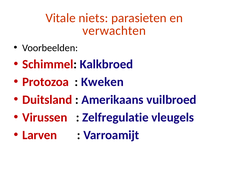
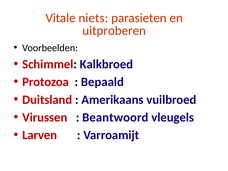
verwachten: verwachten -> uitproberen
Kweken: Kweken -> Bepaald
Zelfregulatie: Zelfregulatie -> Beantwoord
